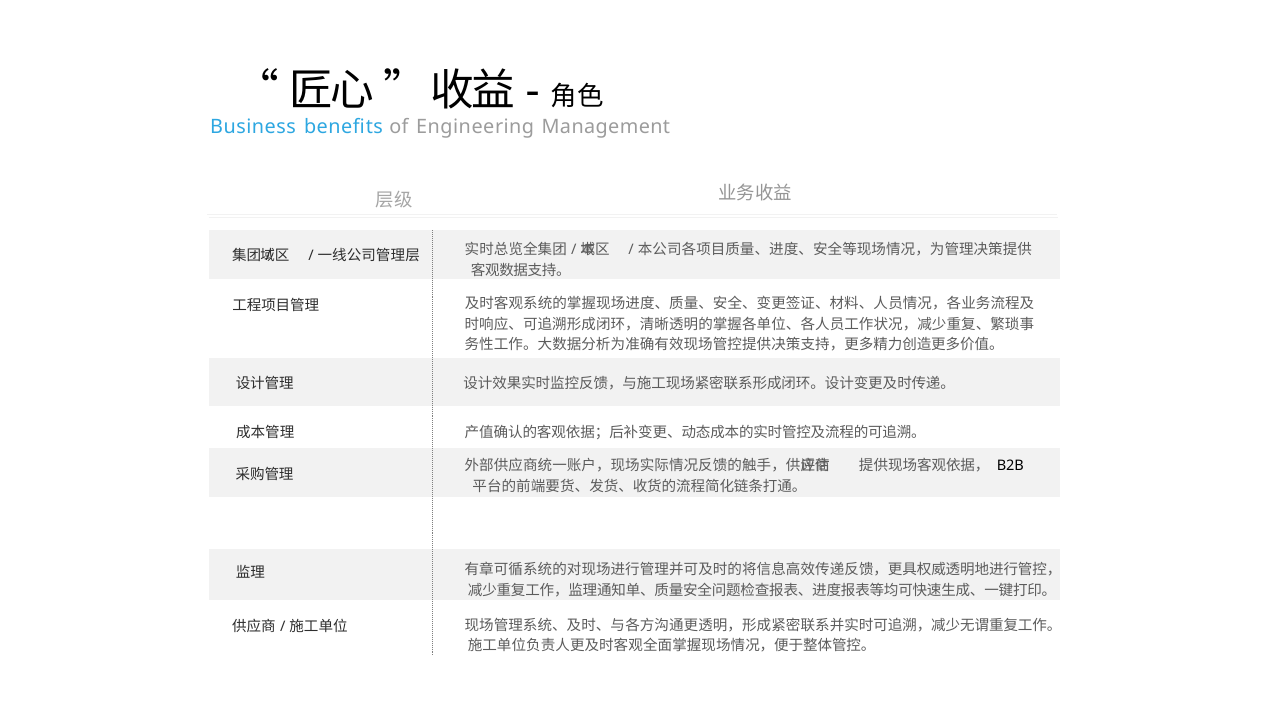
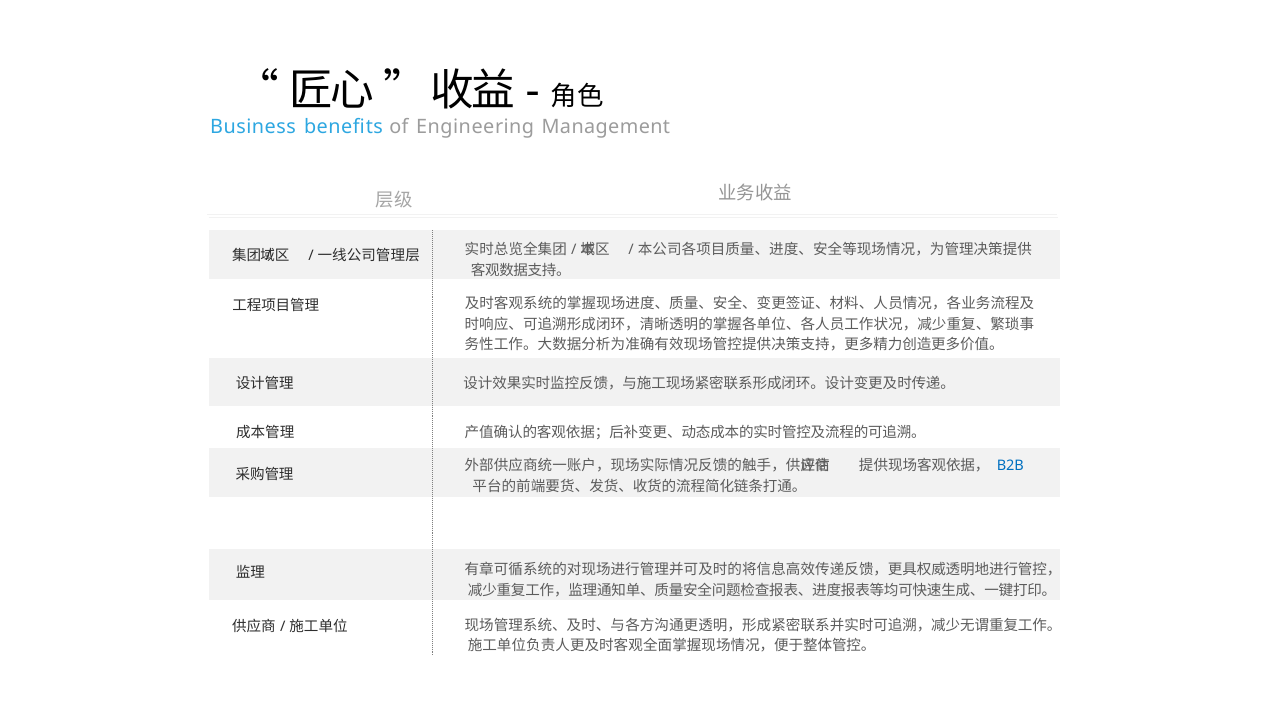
B2B colour: black -> blue
